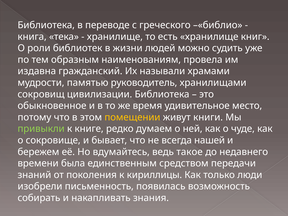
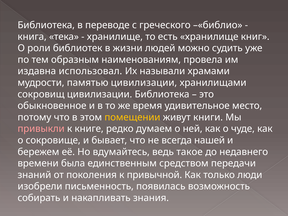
гражданский: гражданский -> использовал
памятью руководитель: руководитель -> цивилизации
привыкли colour: light green -> pink
кириллицы: кириллицы -> привычной
